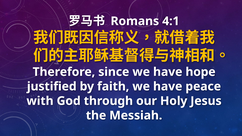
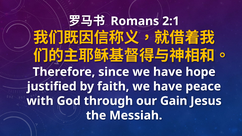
4:1: 4:1 -> 2:1
Holy: Holy -> Gain
